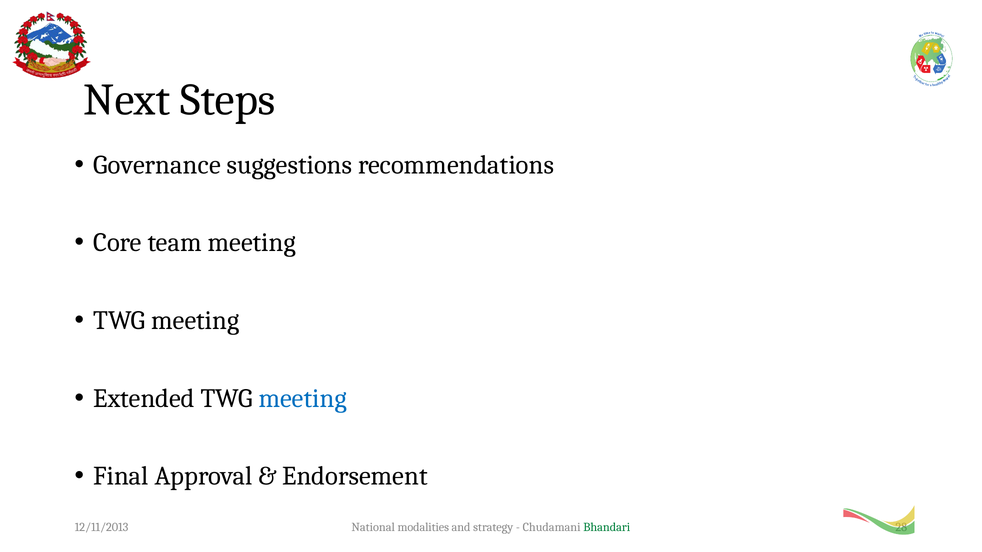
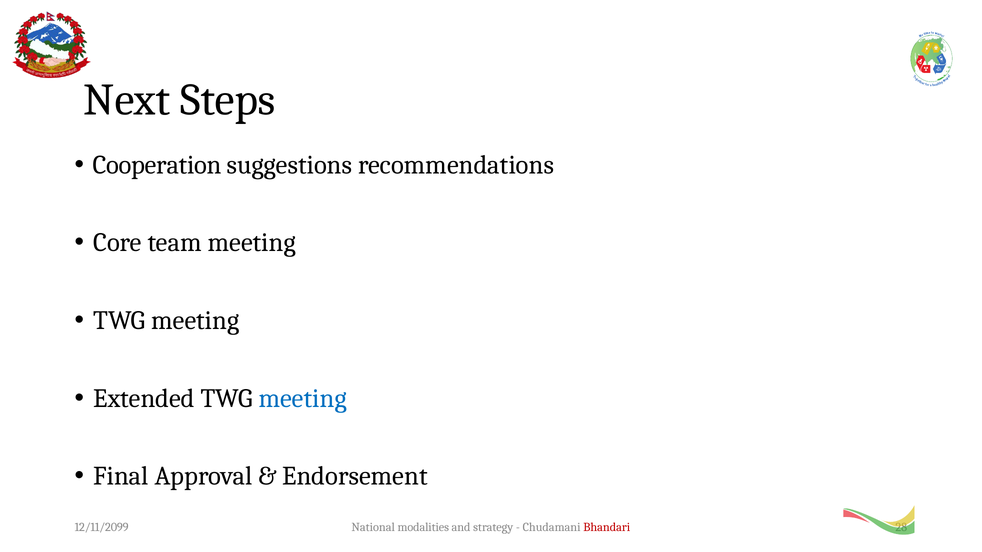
Governance: Governance -> Cooperation
12/11/2013: 12/11/2013 -> 12/11/2099
Bhandari colour: green -> red
